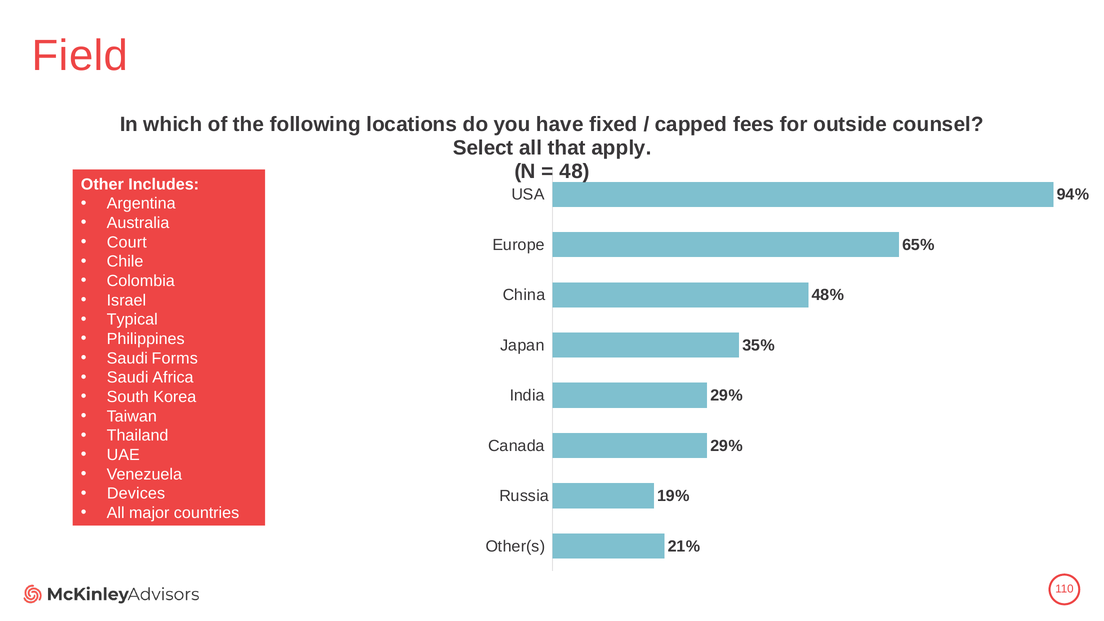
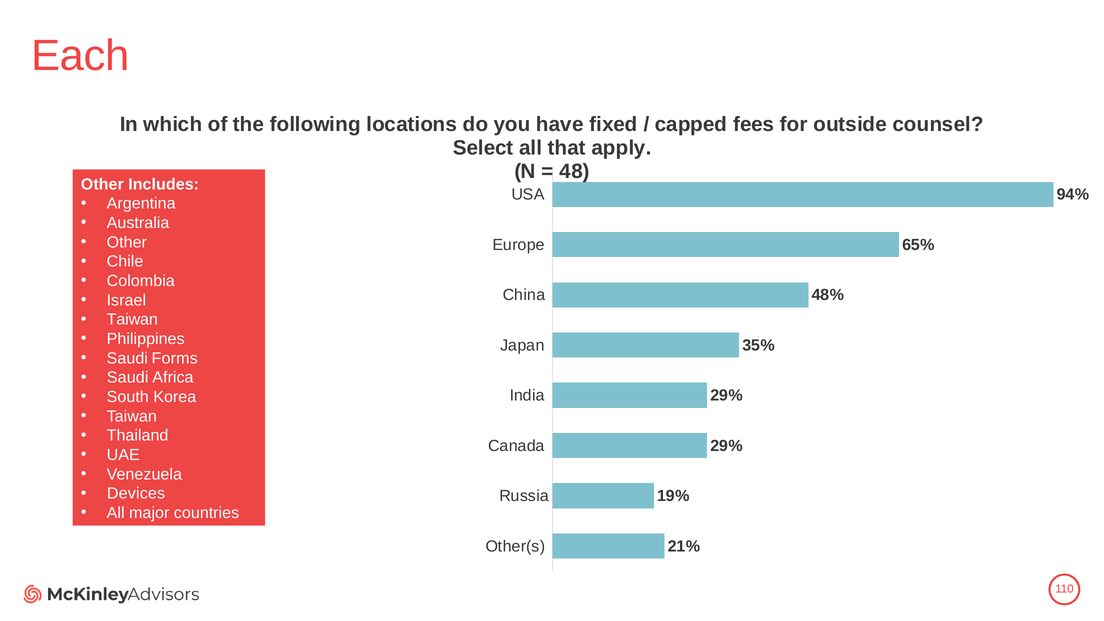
Field: Field -> Each
Court at (127, 242): Court -> Other
Typical at (132, 320): Typical -> Taiwan
